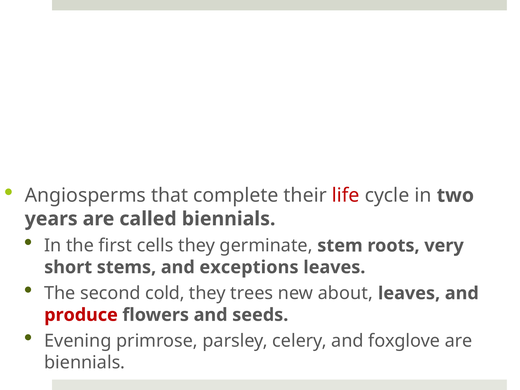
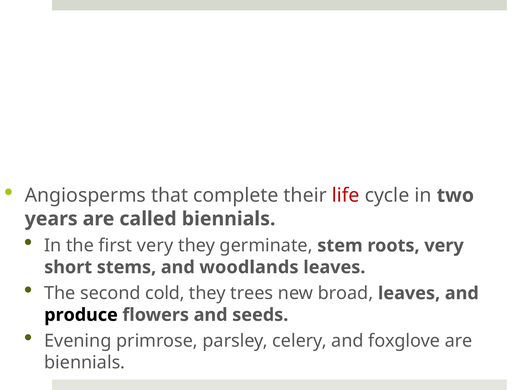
first cells: cells -> very
exceptions: exceptions -> woodlands
about: about -> broad
produce colour: red -> black
